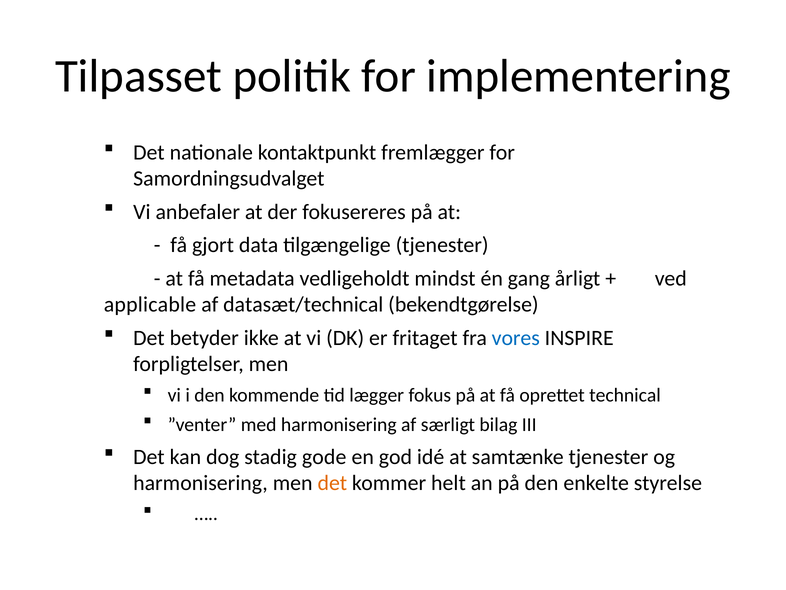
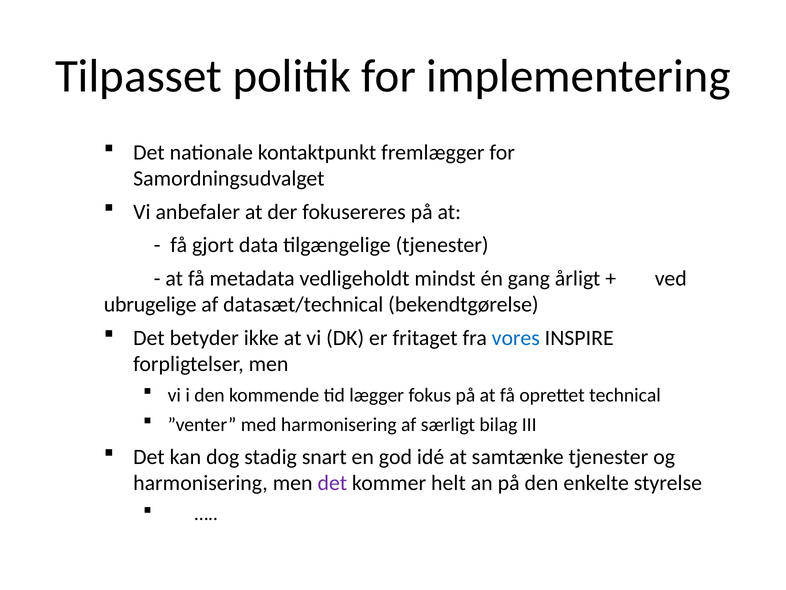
applicable: applicable -> ubrugelige
gode: gode -> snart
det at (332, 483) colour: orange -> purple
